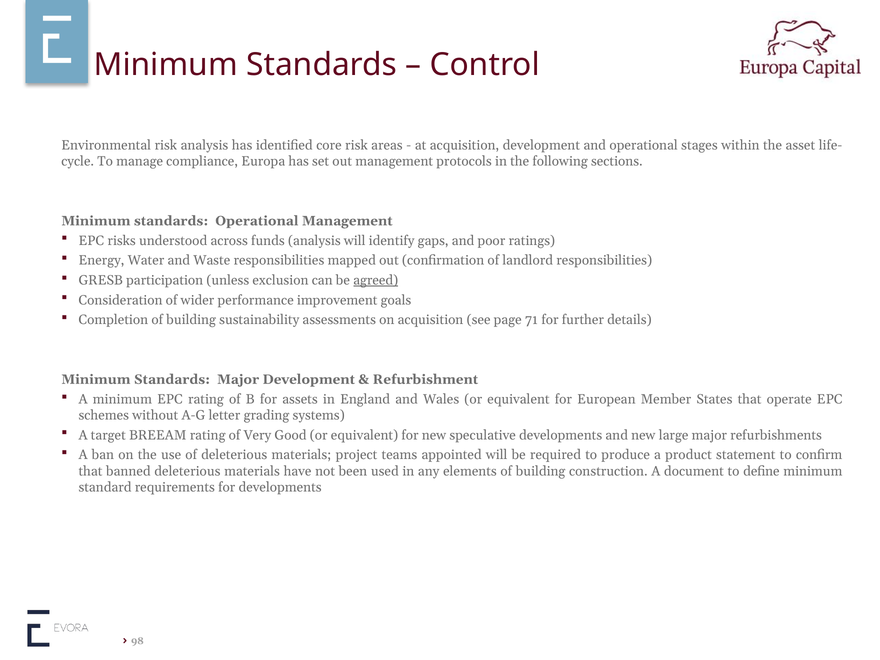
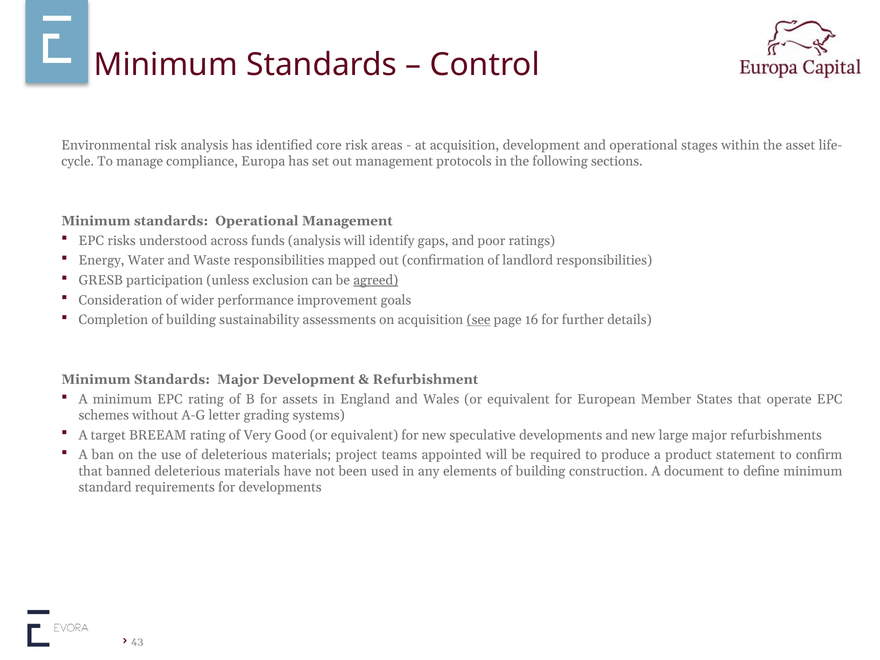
see underline: none -> present
71: 71 -> 16
98: 98 -> 43
